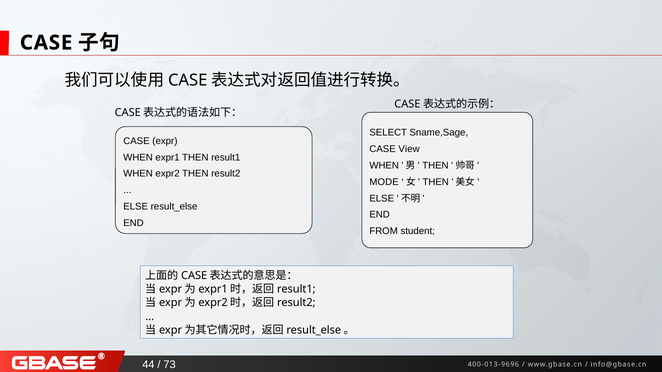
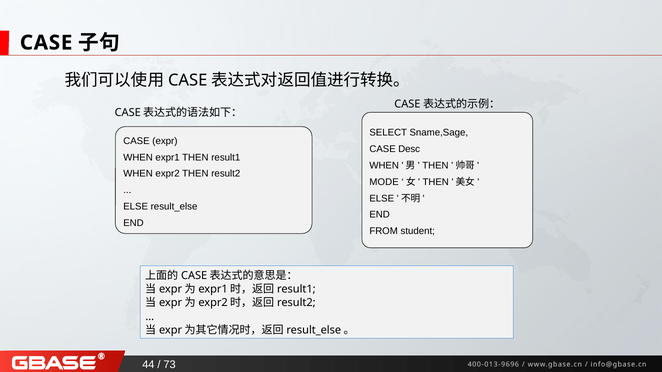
View: View -> Desc
